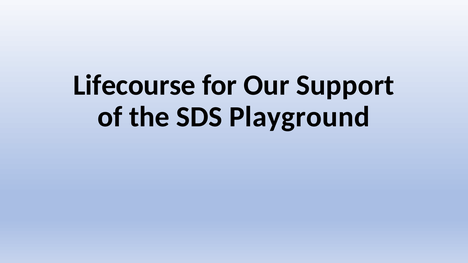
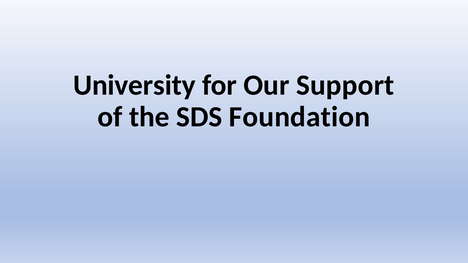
Lifecourse: Lifecourse -> University
Playground: Playground -> Foundation
